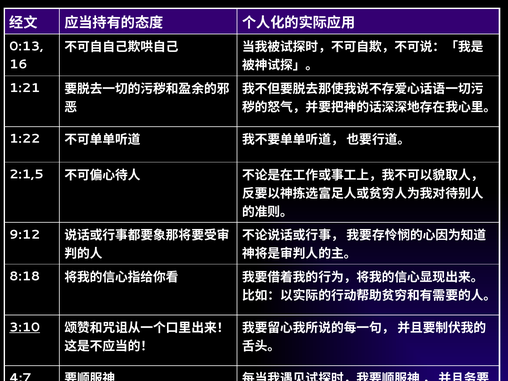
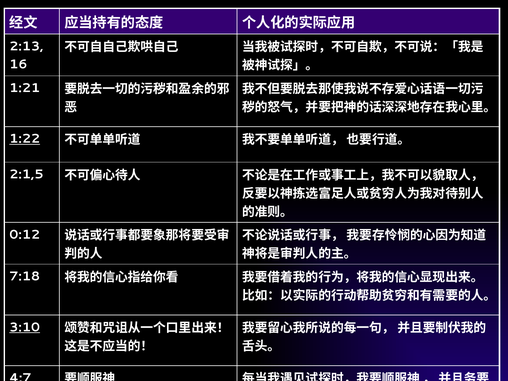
0:13: 0:13 -> 2:13
1:22 underline: none -> present
9:12: 9:12 -> 0:12
8:18: 8:18 -> 7:18
